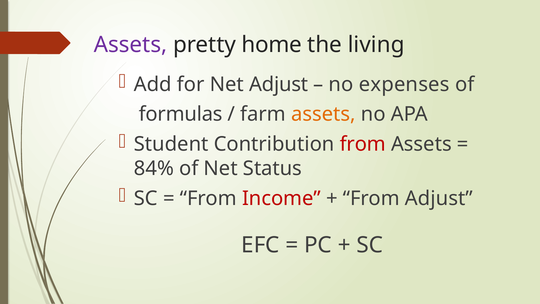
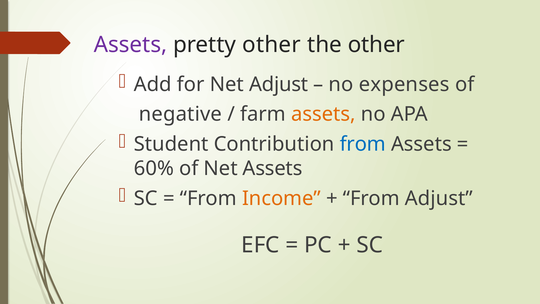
pretty home: home -> other
the living: living -> other
formulas: formulas -> negative
from at (363, 144) colour: red -> blue
84%: 84% -> 60%
Net Status: Status -> Assets
Income colour: red -> orange
